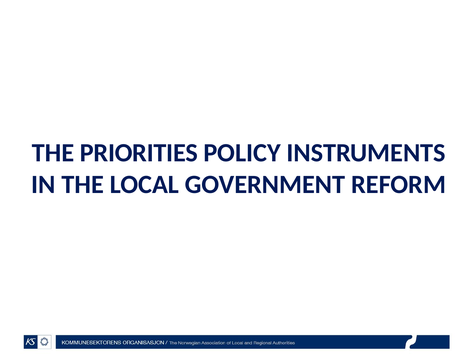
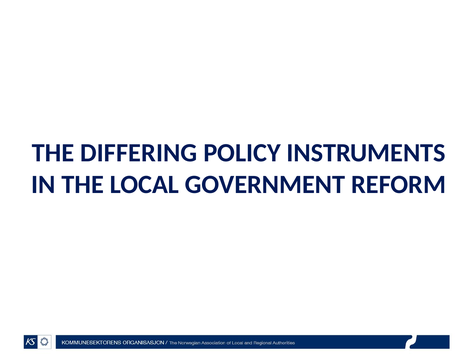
PRIORITIES: PRIORITIES -> DIFFERING
